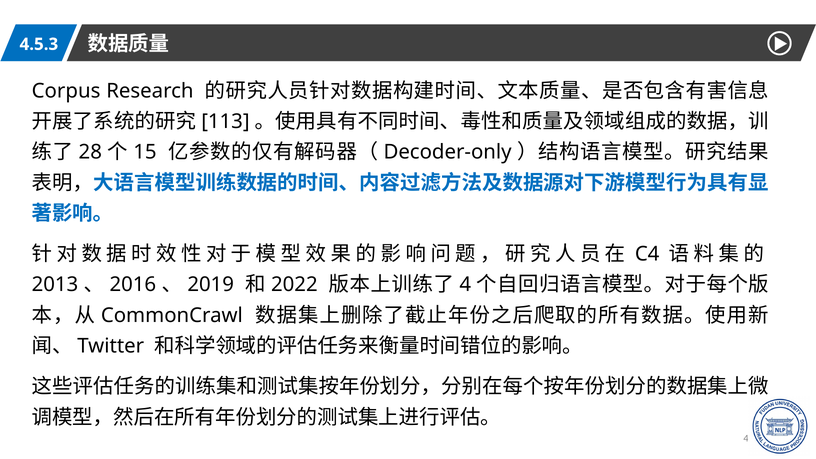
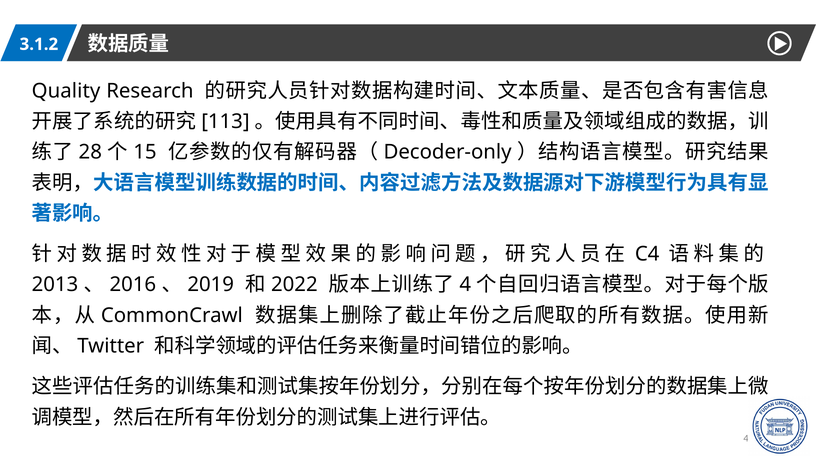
4.5.3: 4.5.3 -> 3.1.2
Corpus: Corpus -> Quality
